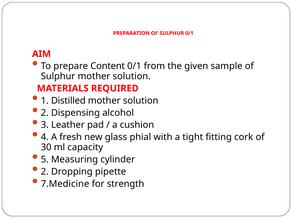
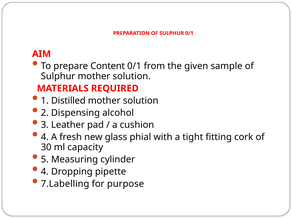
2 at (45, 172): 2 -> 4
7.Medicine: 7.Medicine -> 7.Labelling
strength: strength -> purpose
